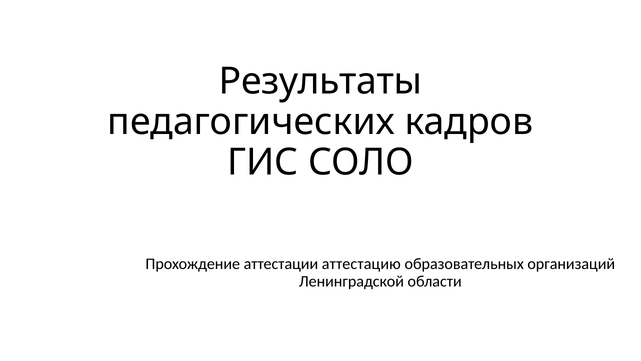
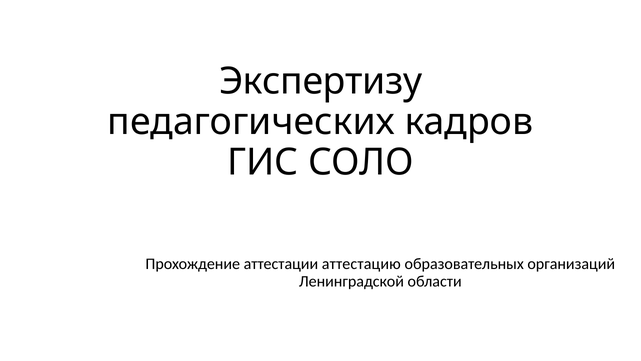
Результаты: Результаты -> Экспертизу
